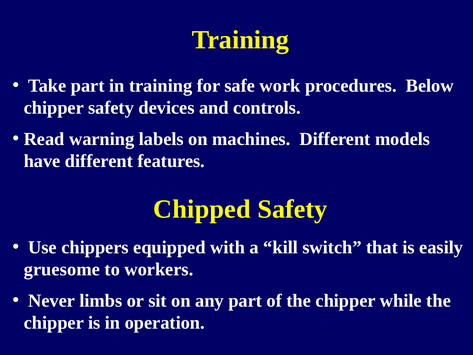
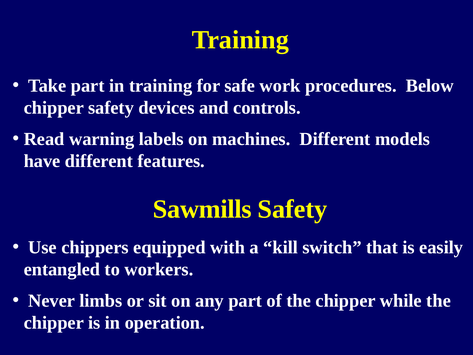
Chipped: Chipped -> Sawmills
gruesome: gruesome -> entangled
